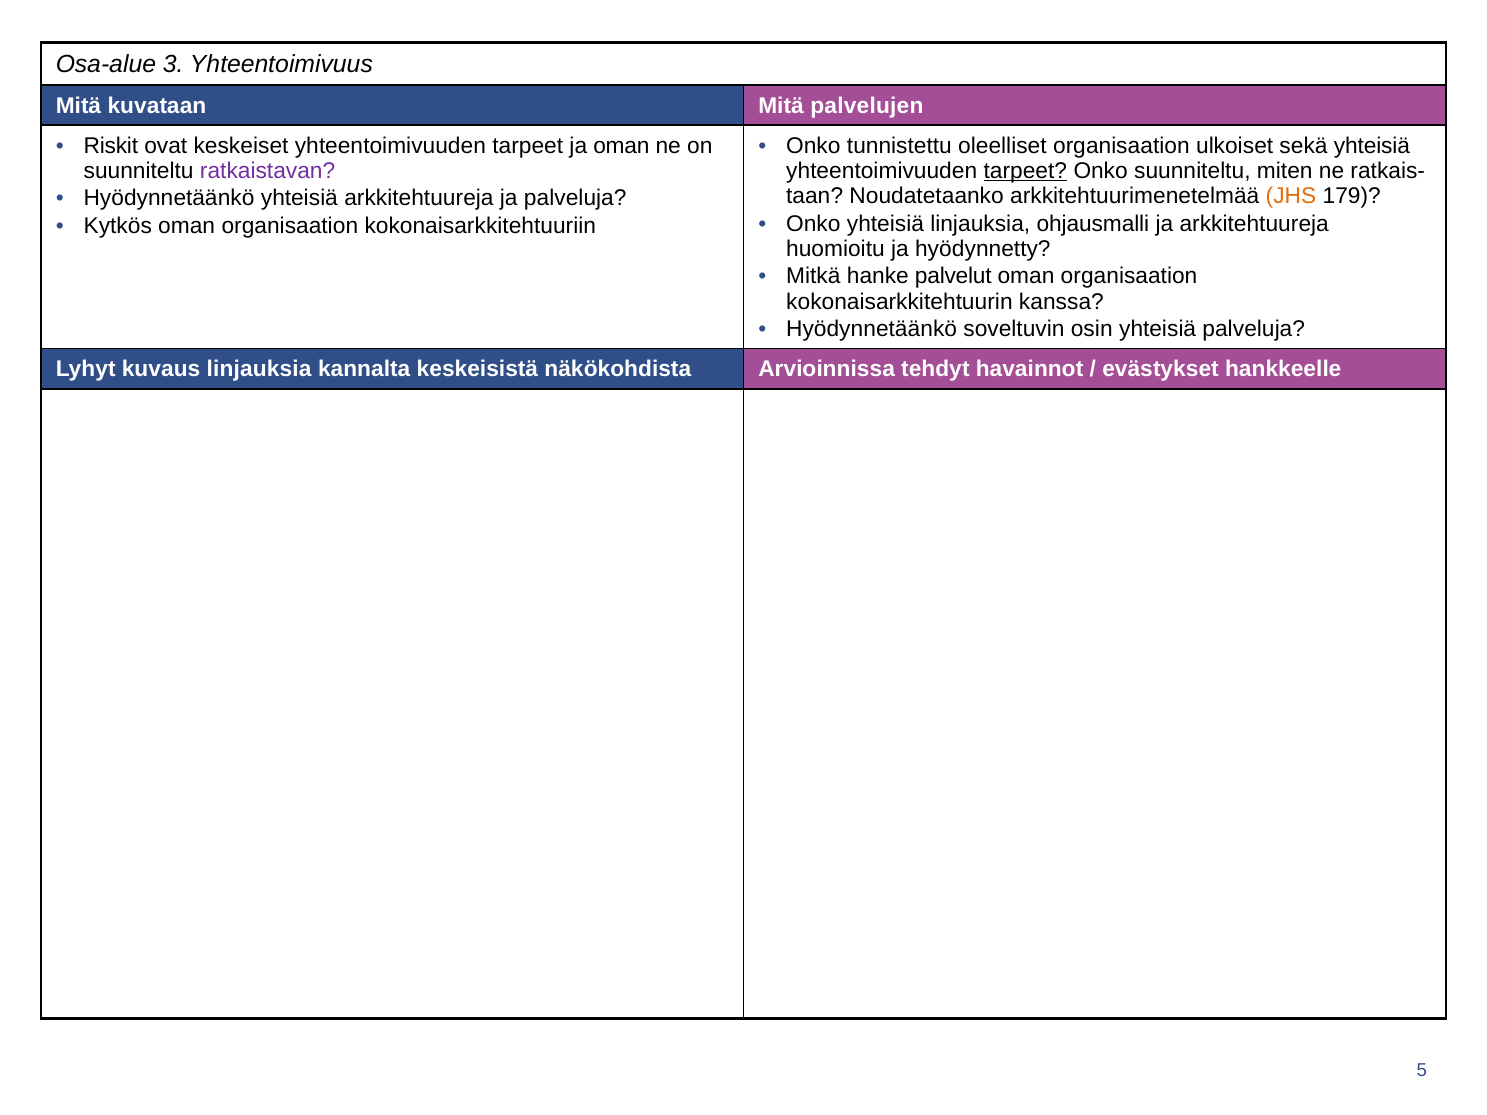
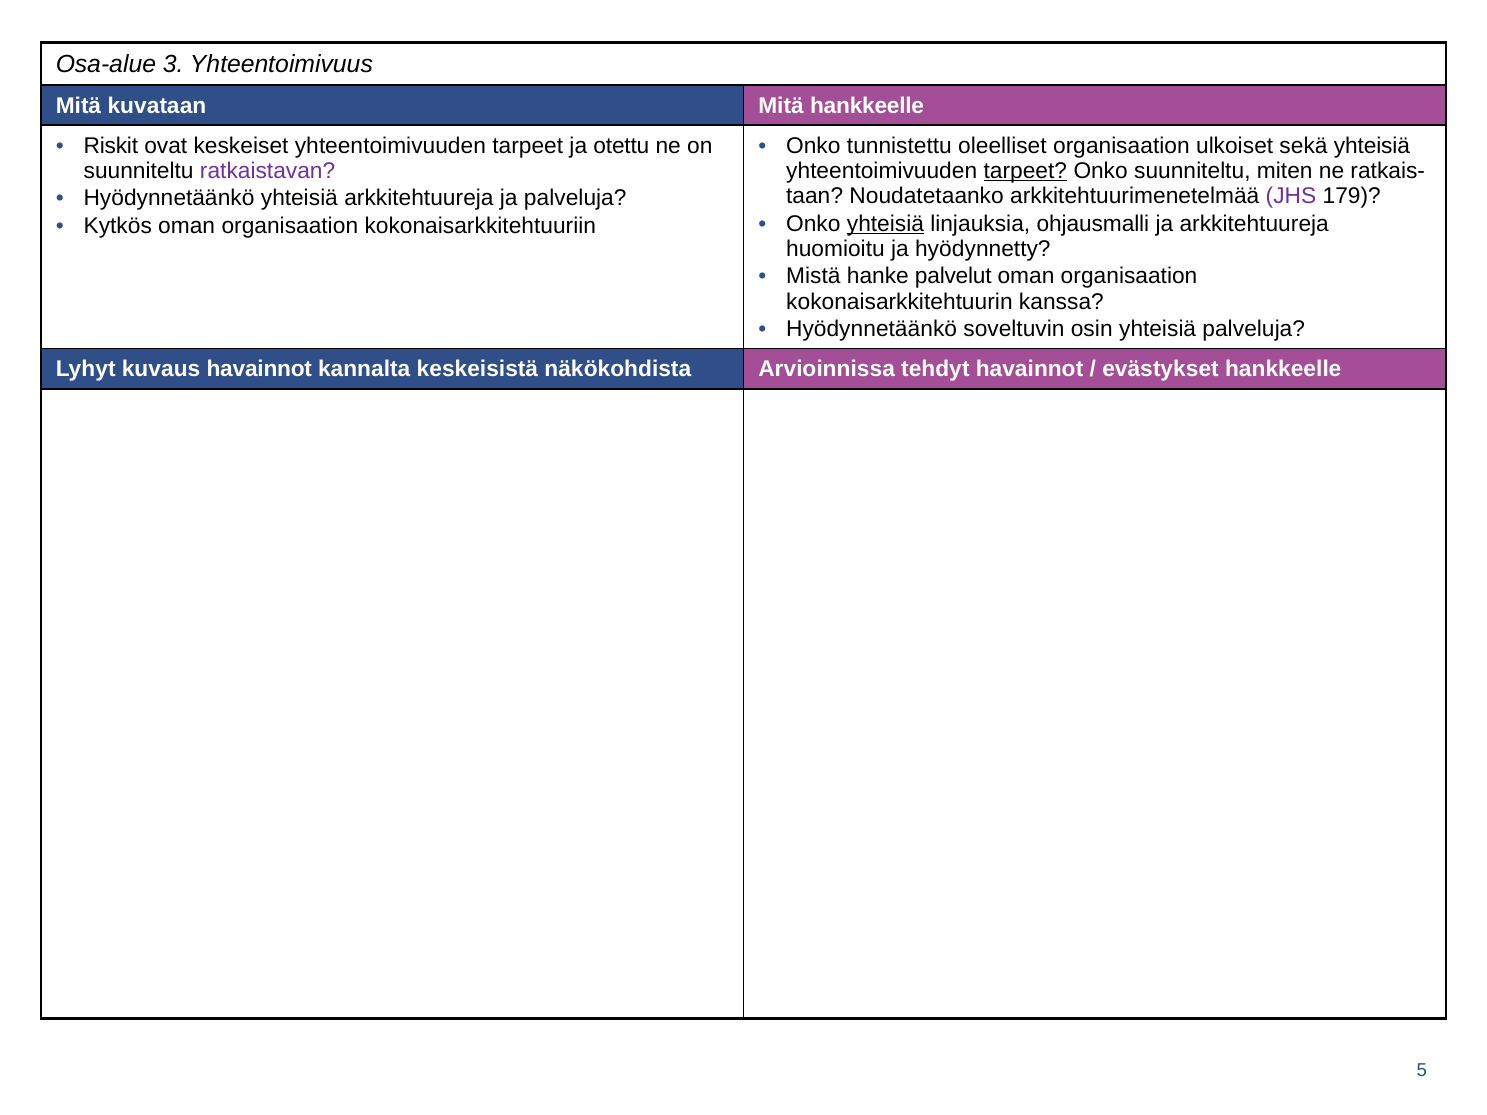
Mitä palvelujen: palvelujen -> hankkeelle
ja oman: oman -> otettu
JHS colour: orange -> purple
yhteisiä at (885, 224) underline: none -> present
Mitkä: Mitkä -> Mistä
kuvaus linjauksia: linjauksia -> havainnot
